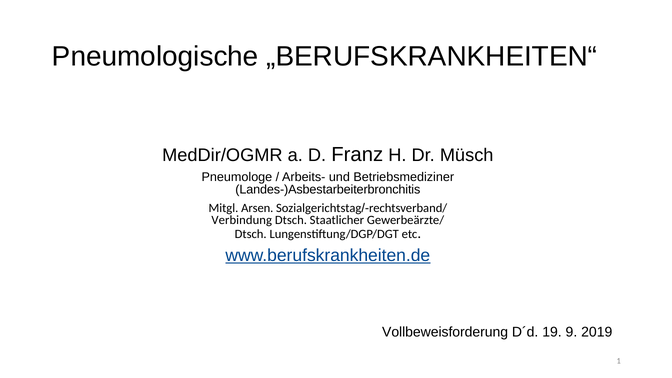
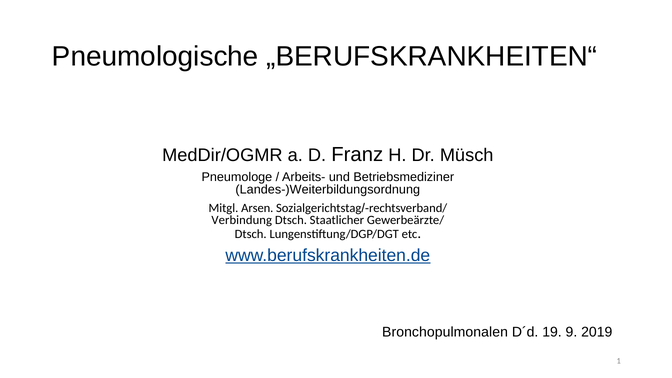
Landes-)Asbestarbeiterbronchitis: Landes-)Asbestarbeiterbronchitis -> Landes-)Weiterbildungsordnung
Vollbeweisforderung: Vollbeweisforderung -> Bronchopulmonalen
